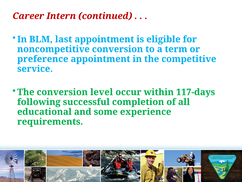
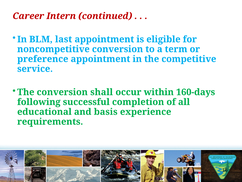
level: level -> shall
117-days: 117-days -> 160-days
some: some -> basis
